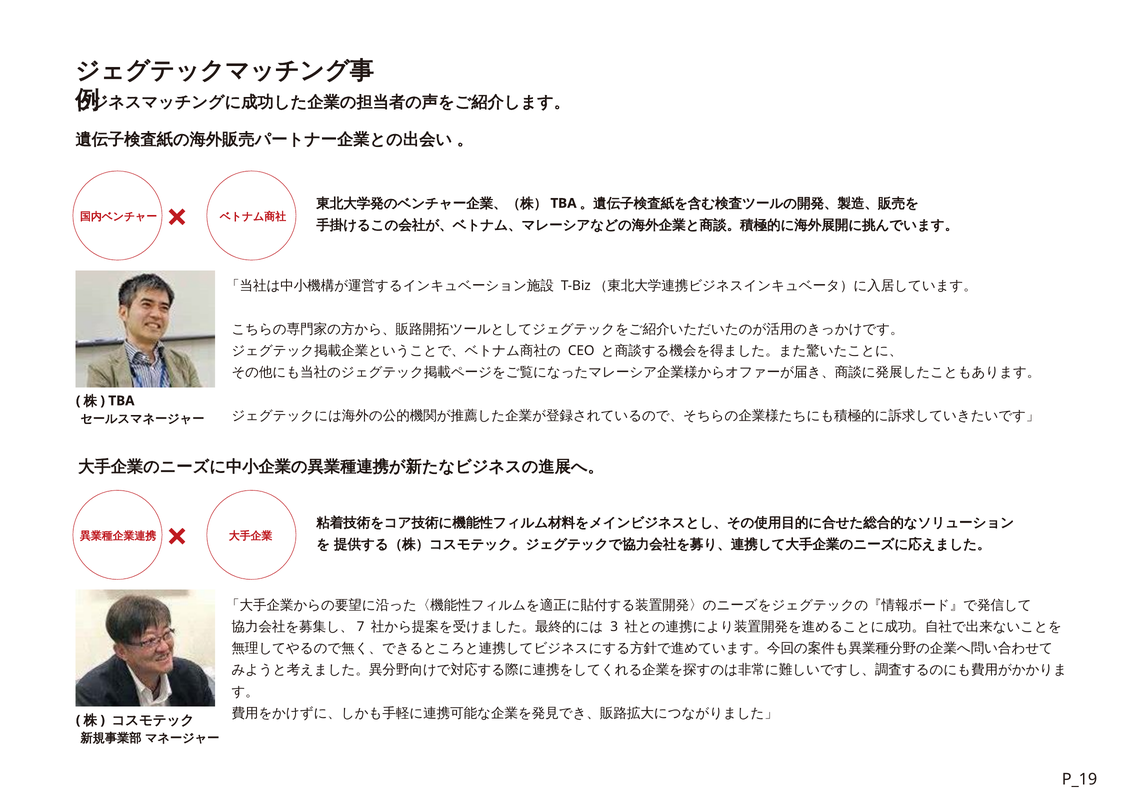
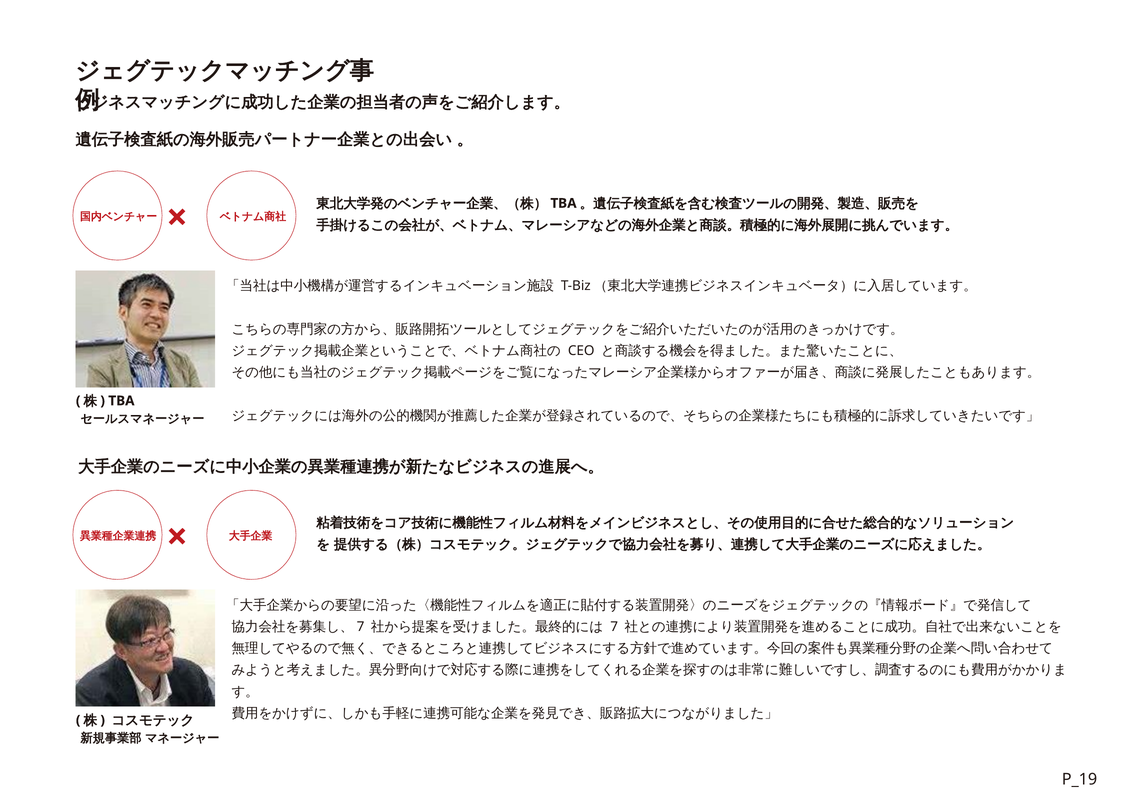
3: 3 -> 7
